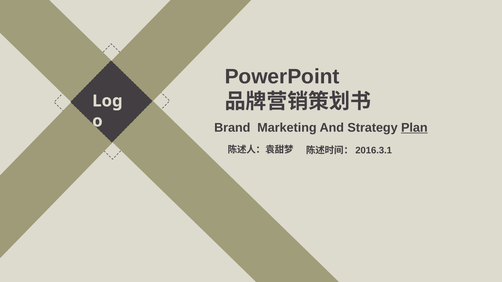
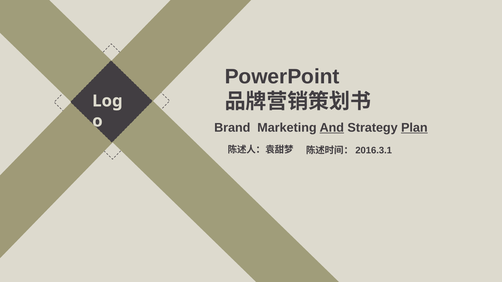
And underline: none -> present
